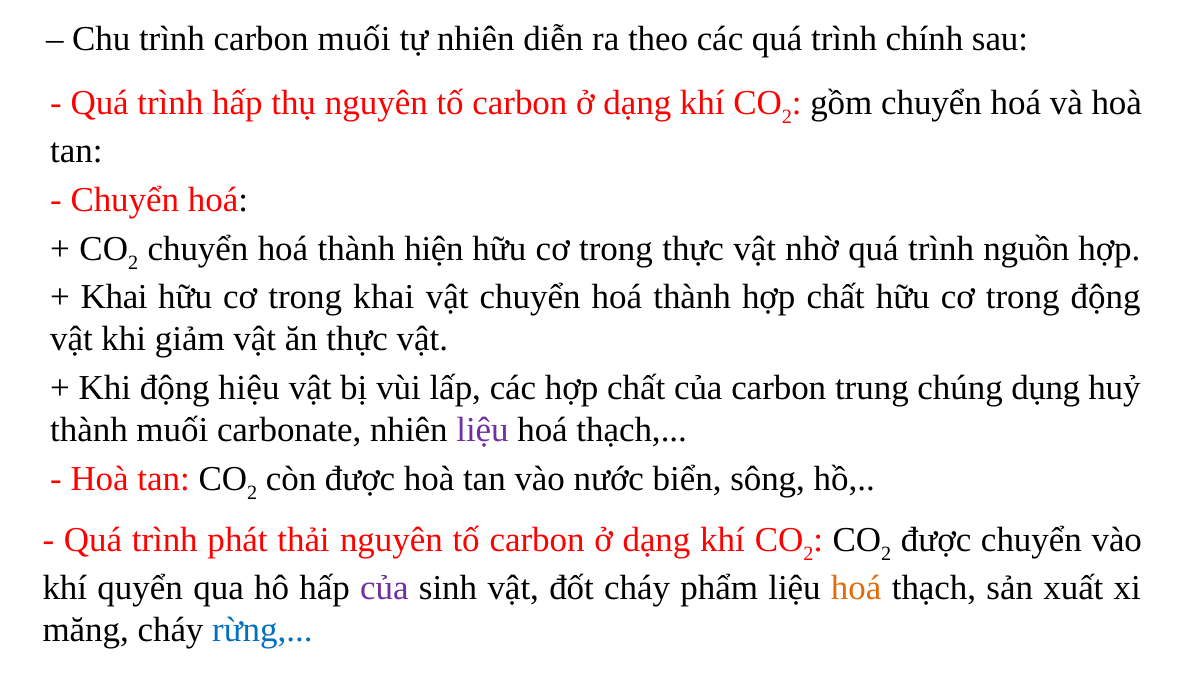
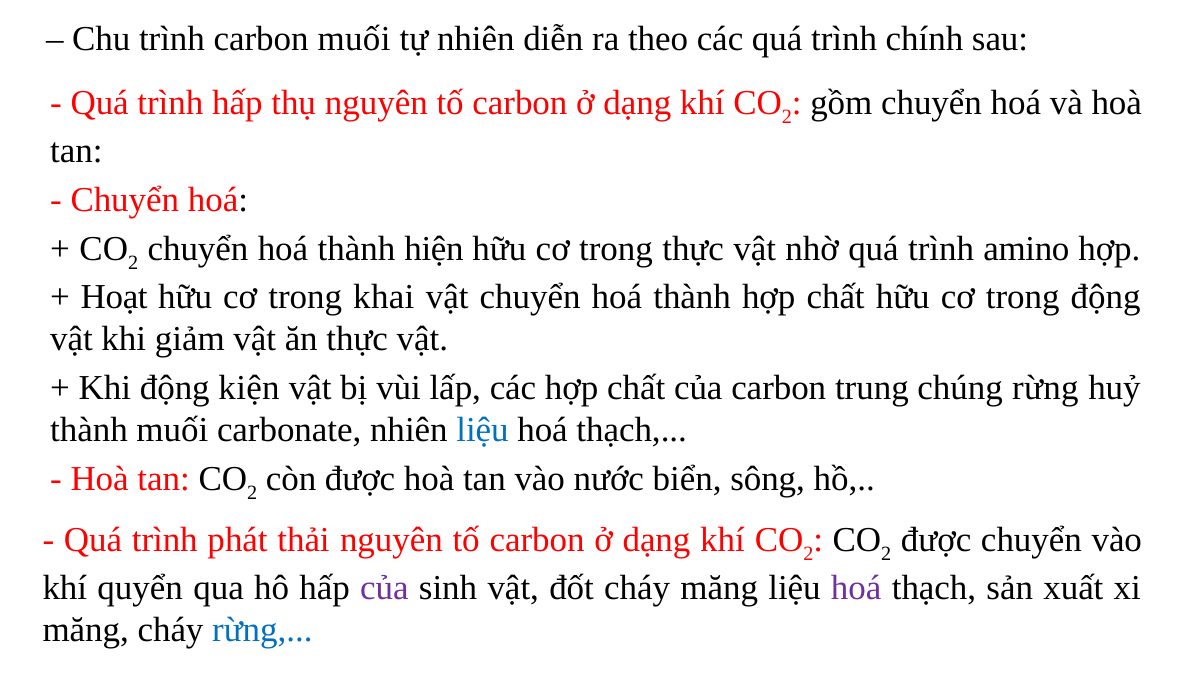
nguồn: nguồn -> amino
Khai at (114, 297): Khai -> Hoạt
hiệu: hiệu -> kiện
chúng dụng: dụng -> rừng
liệu at (482, 430) colour: purple -> blue
cháy phẩm: phẩm -> măng
hoá at (856, 588) colour: orange -> purple
